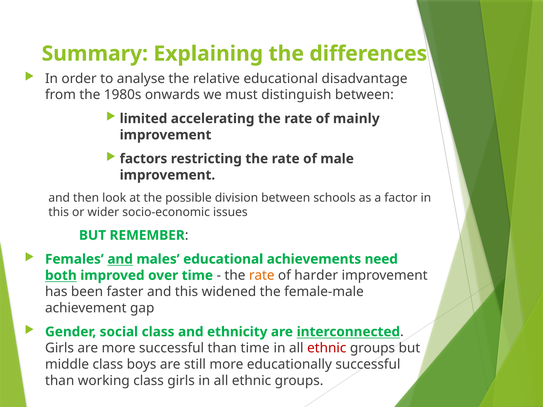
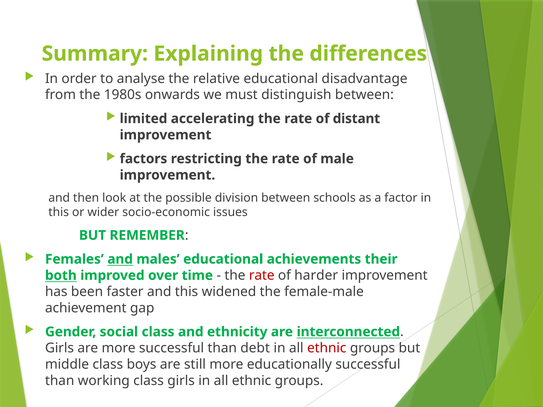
mainly: mainly -> distant
need: need -> their
rate at (262, 276) colour: orange -> red
than time: time -> debt
